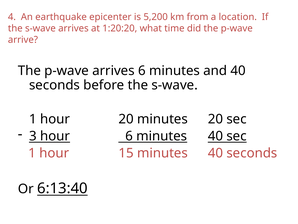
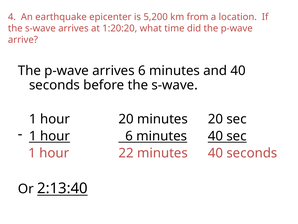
3 at (33, 136): 3 -> 1
15: 15 -> 22
6:13:40: 6:13:40 -> 2:13:40
